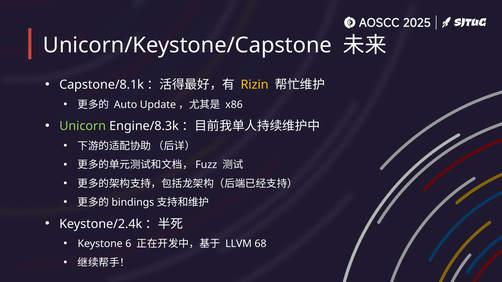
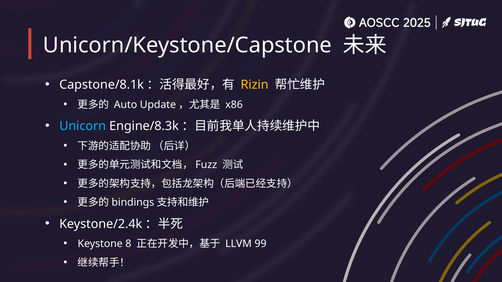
Unicorn colour: light green -> light blue
6: 6 -> 8
68: 68 -> 99
